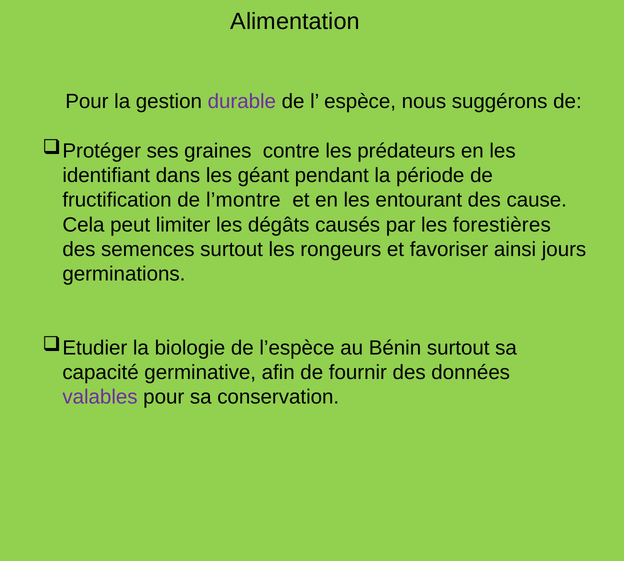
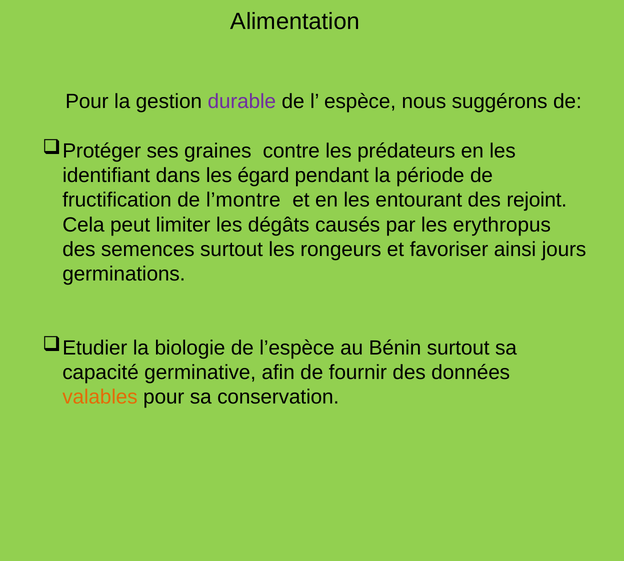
géant: géant -> égard
cause: cause -> rejoint
forestières: forestières -> erythropus
valables colour: purple -> orange
